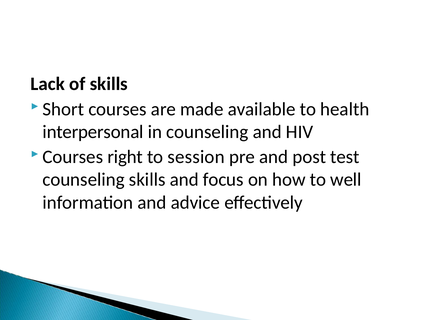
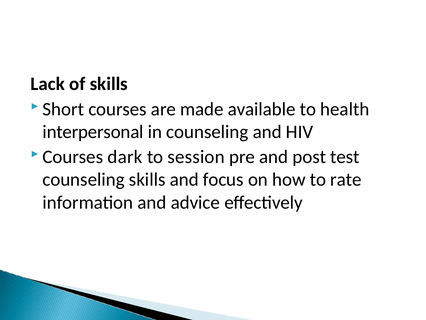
right: right -> dark
well: well -> rate
